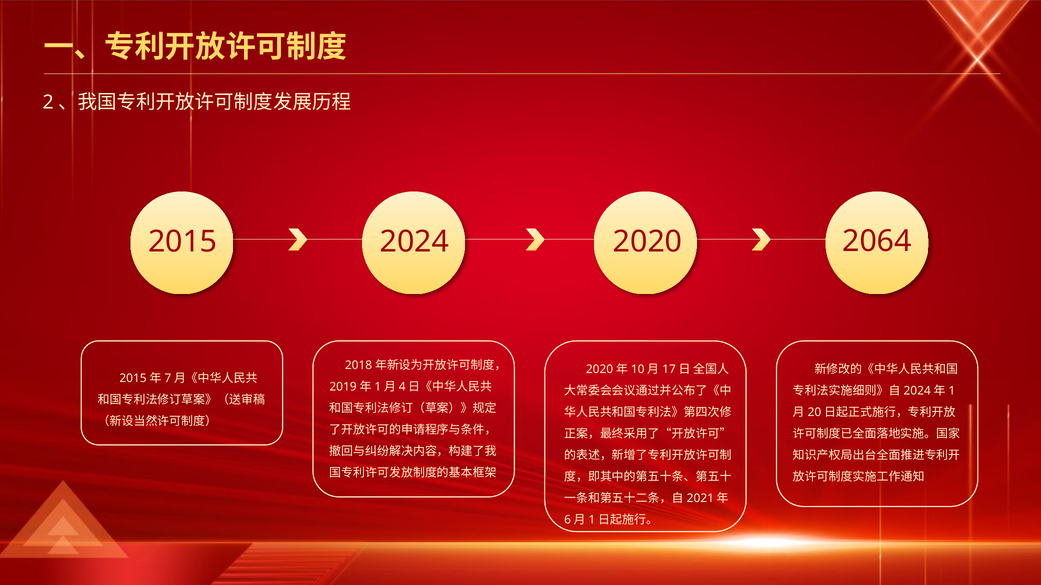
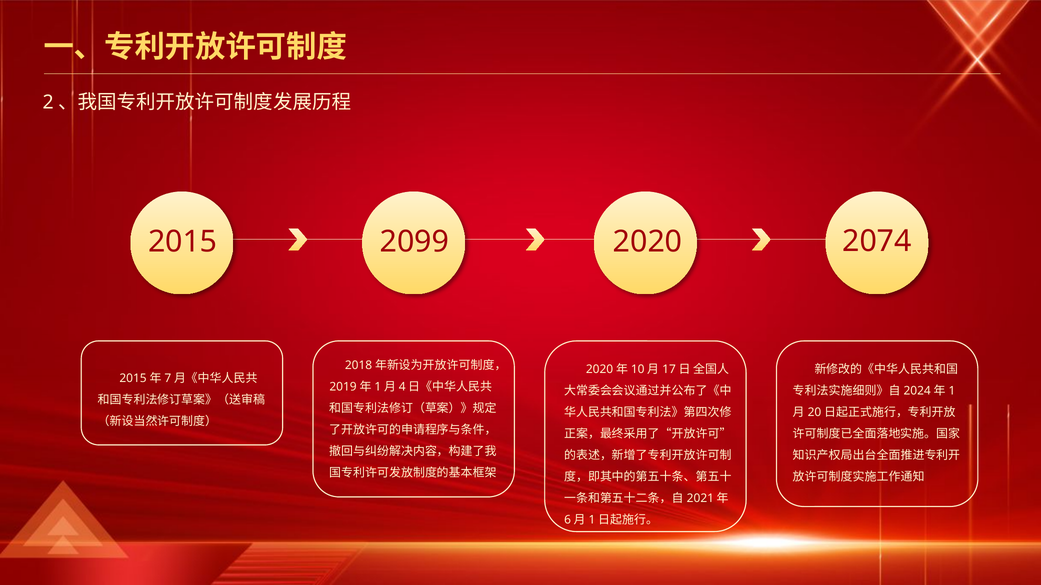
2024: 2024 -> 2099
2064: 2064 -> 2074
